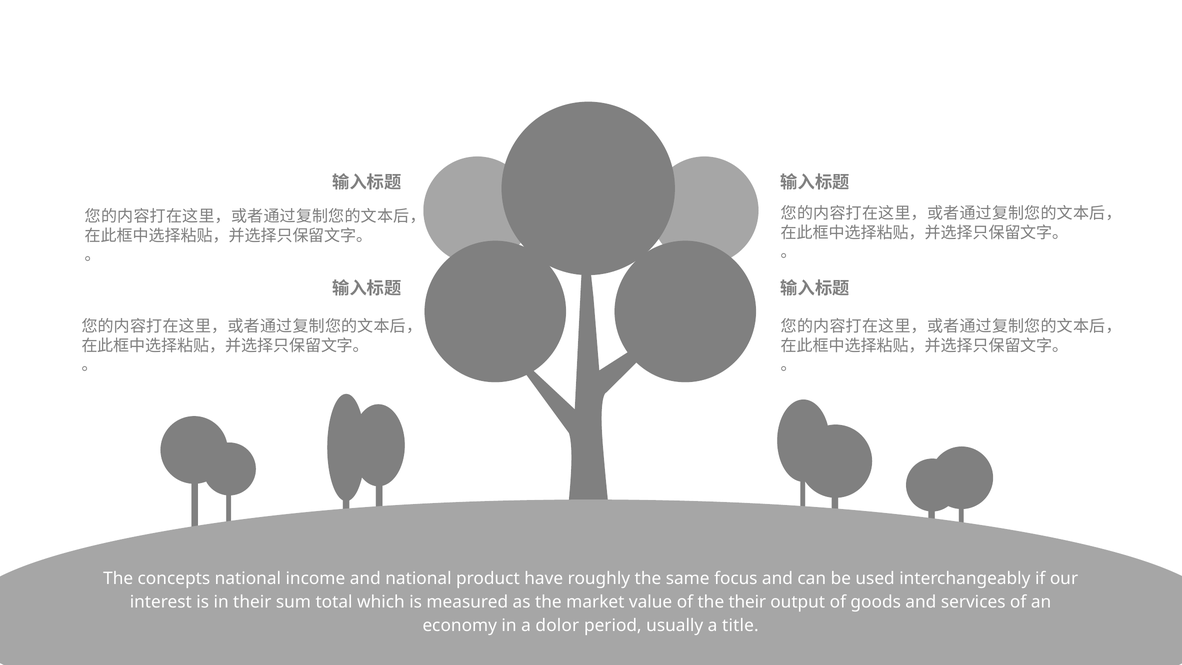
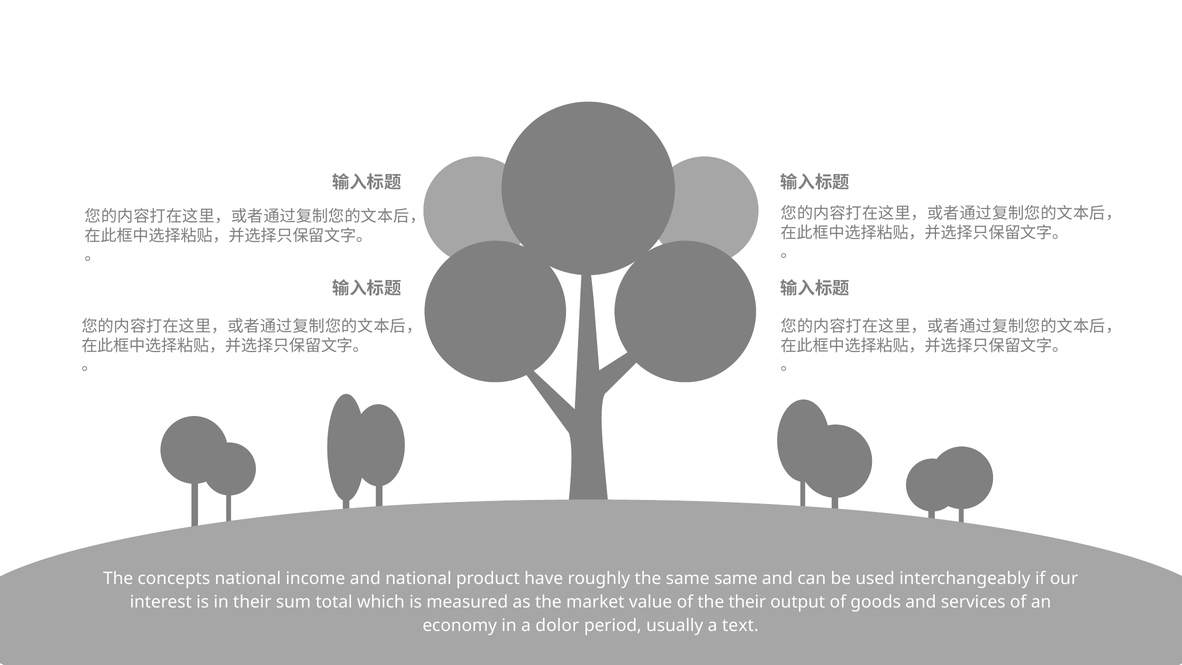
same focus: focus -> same
title: title -> text
